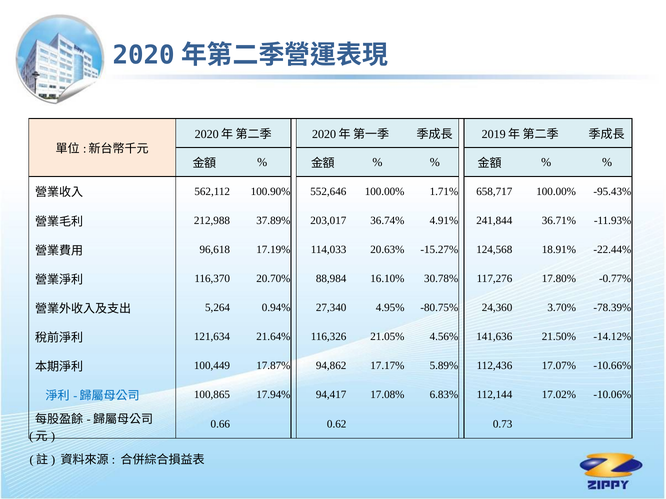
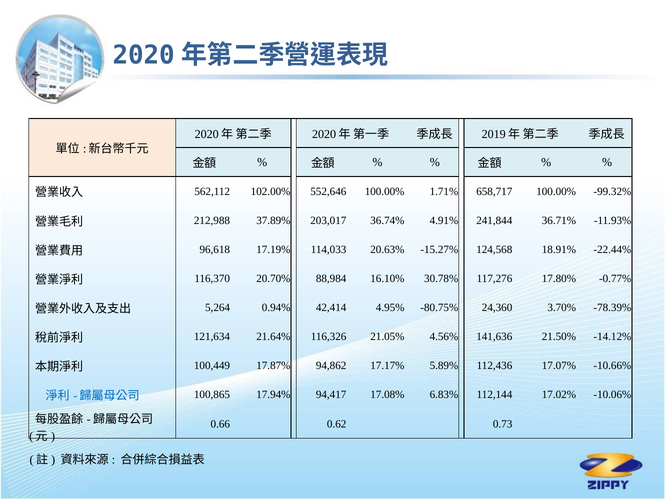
100.90%: 100.90% -> 102.00%
-95.43%: -95.43% -> -99.32%
27,340: 27,340 -> 42,414
